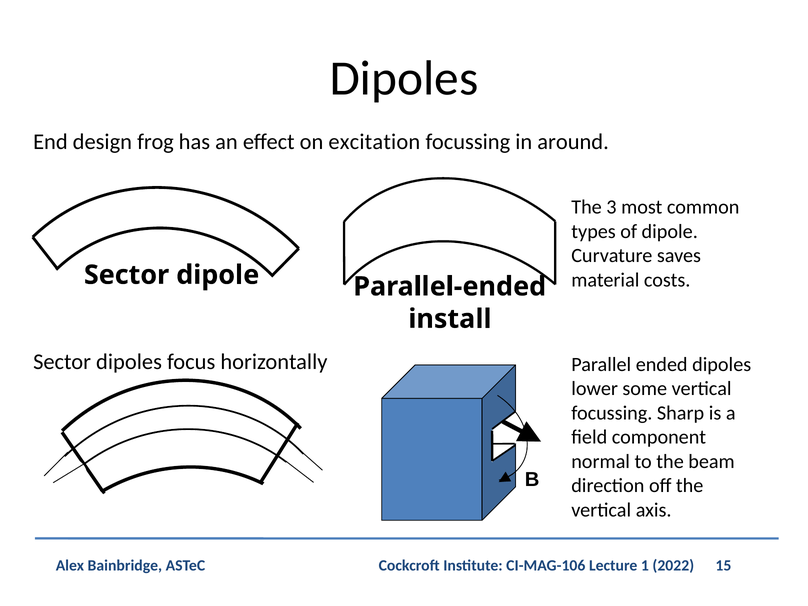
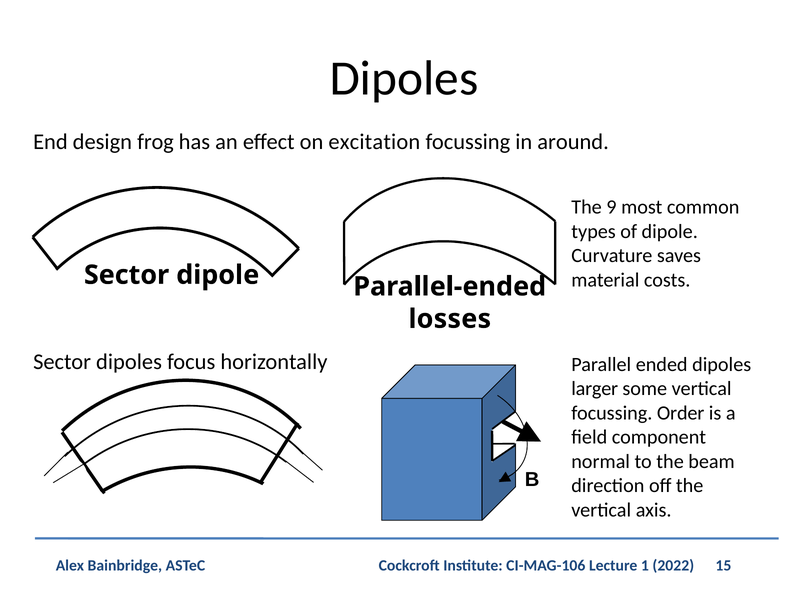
3: 3 -> 9
install: install -> losses
lower: lower -> larger
Sharp: Sharp -> Order
